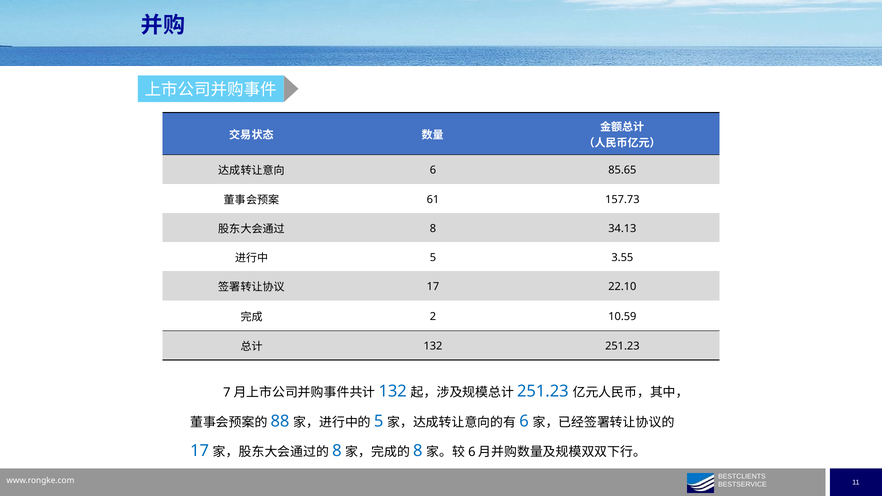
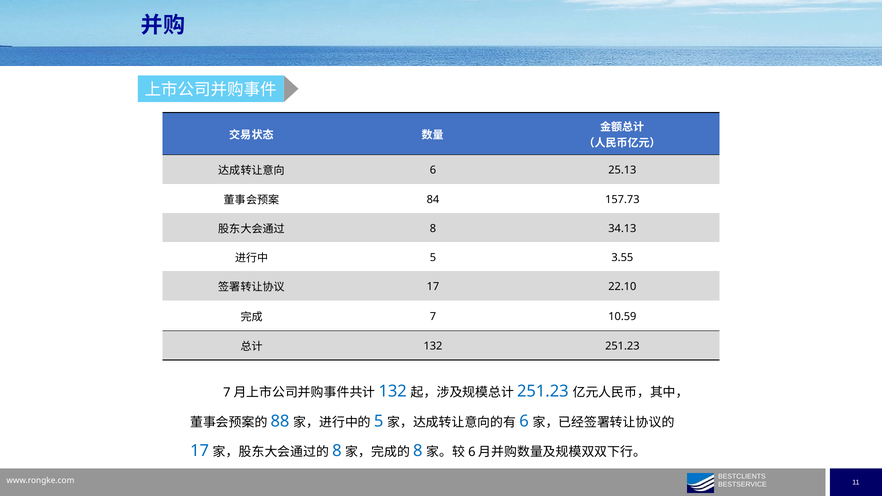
85.65: 85.65 -> 25.13
61: 61 -> 84
2: 2 -> 7
